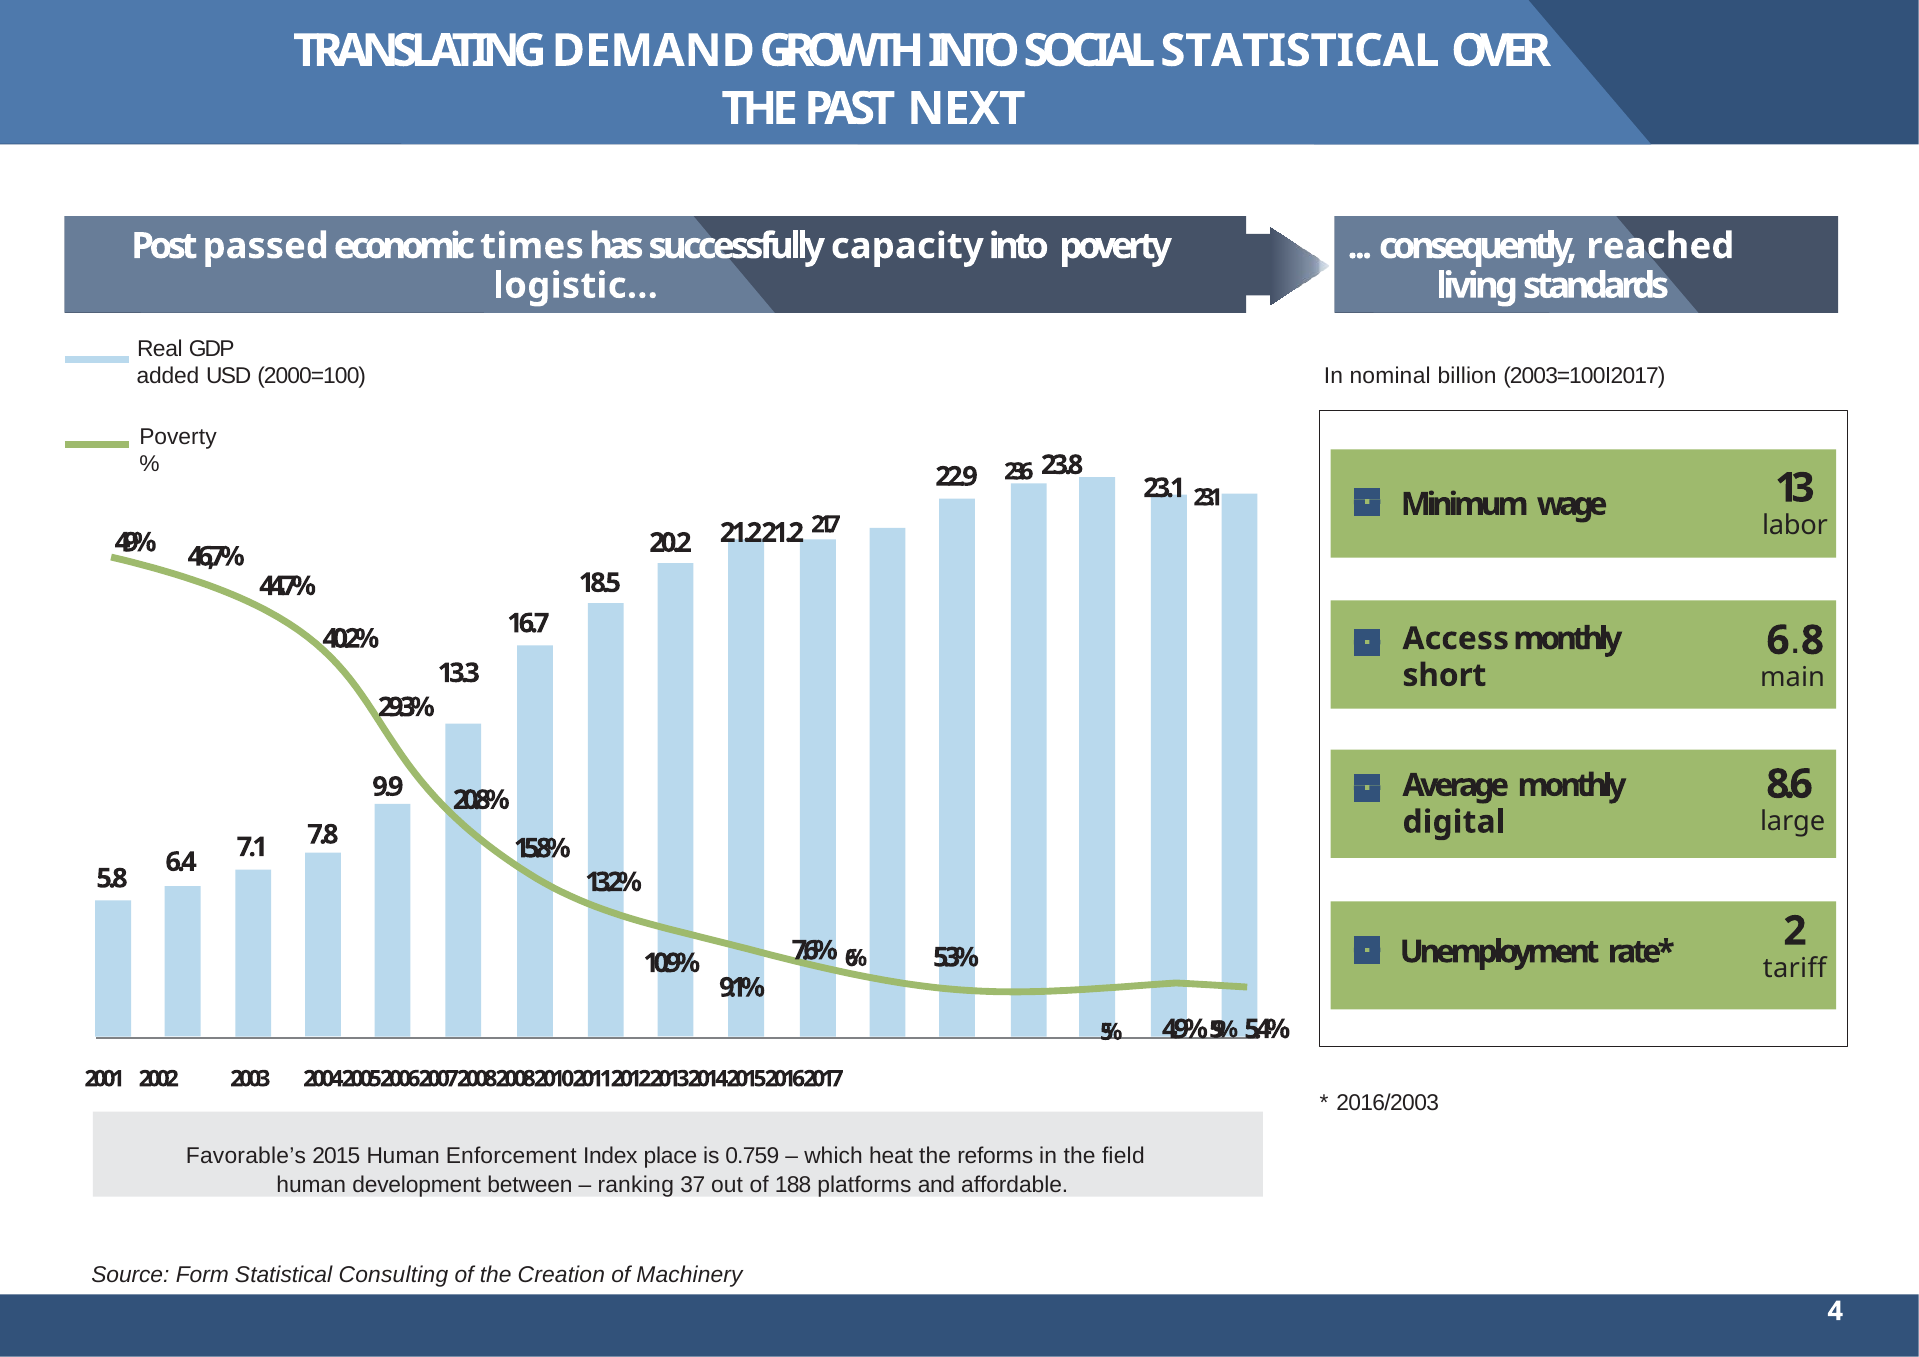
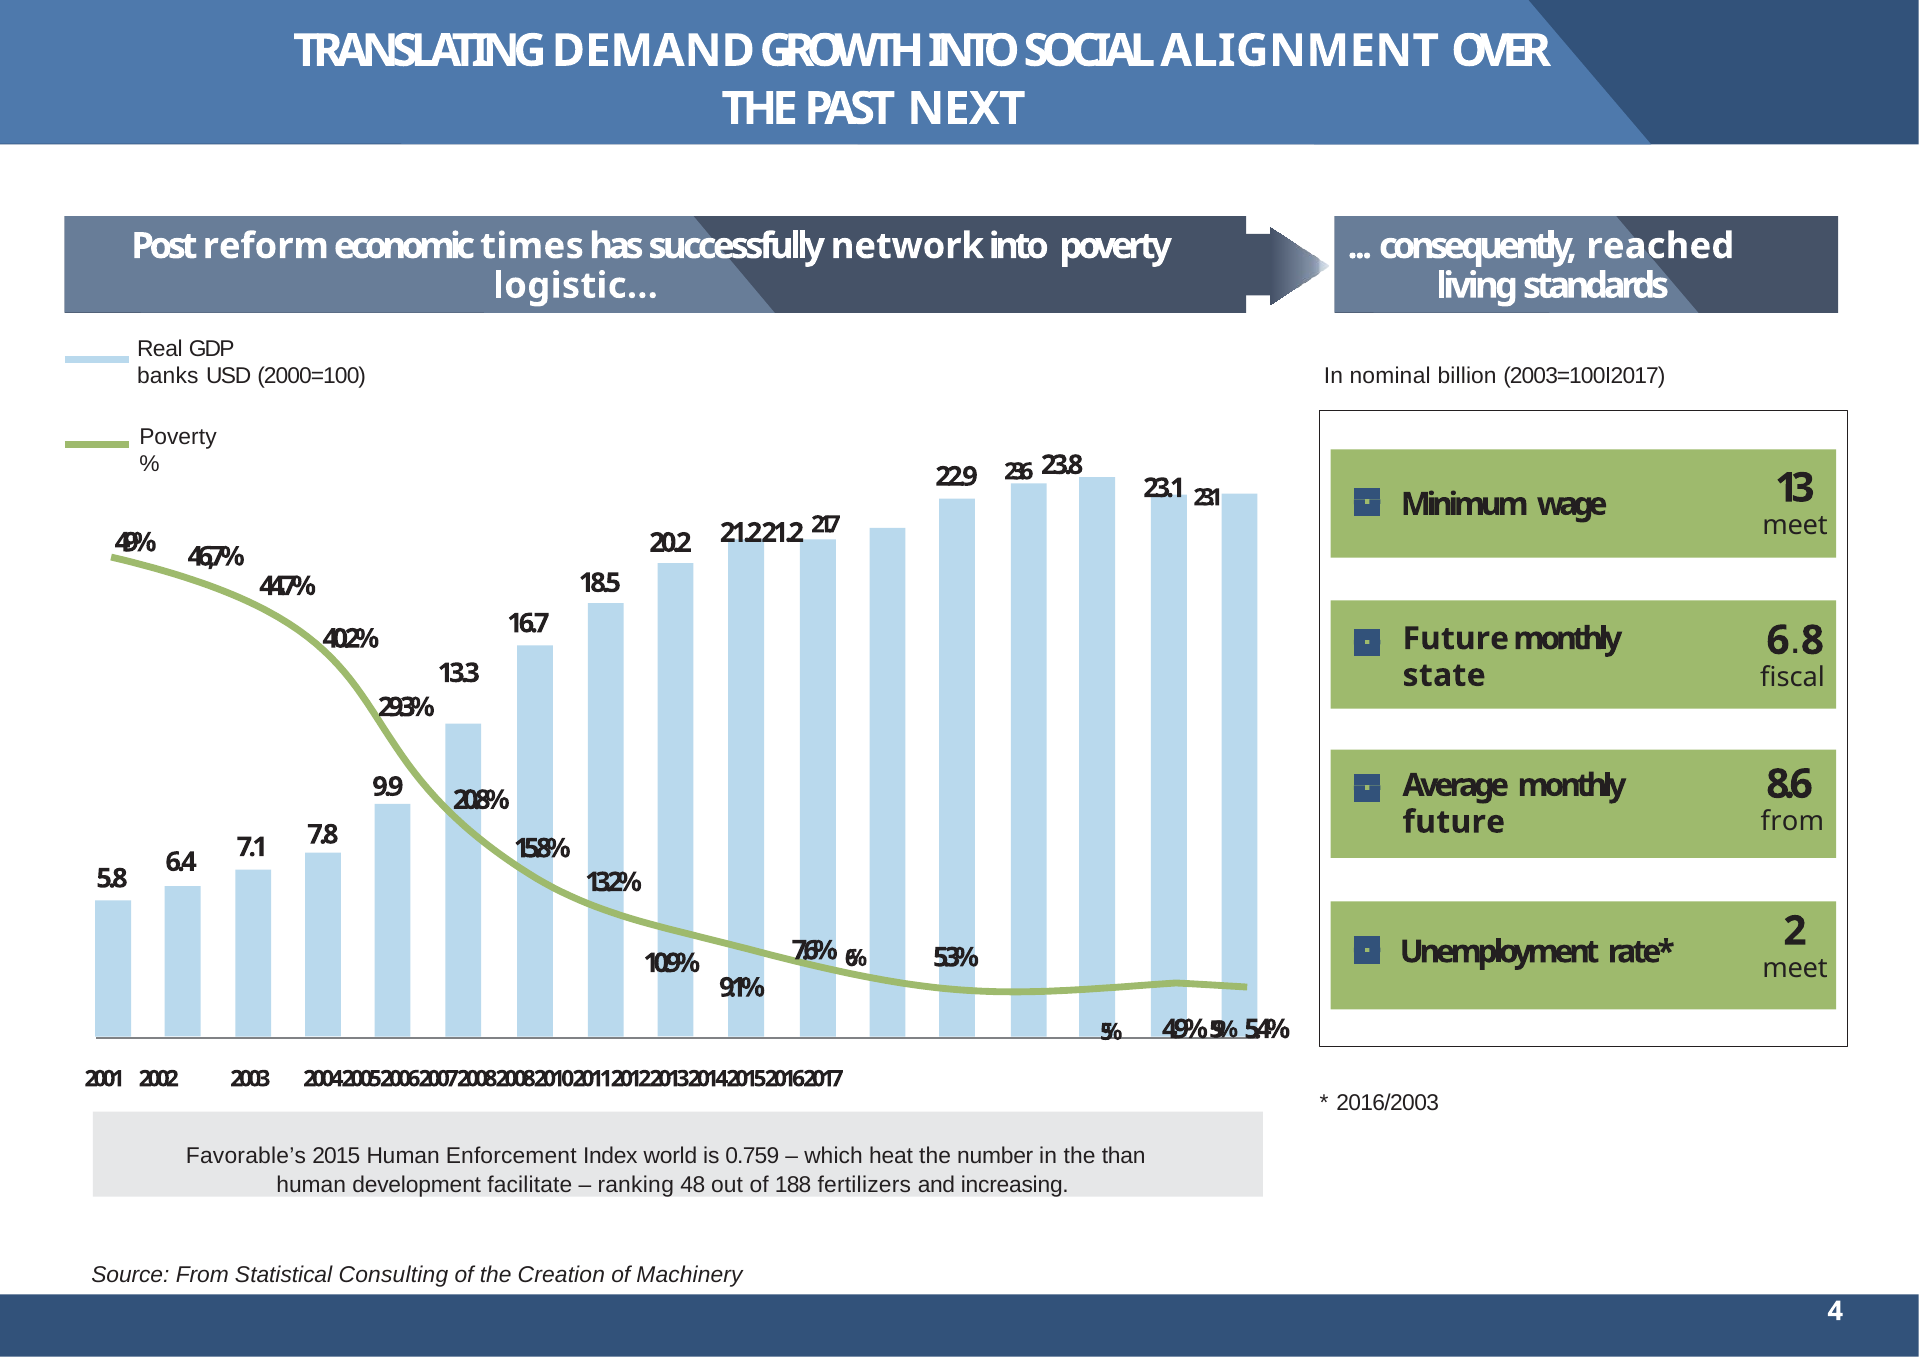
SOCIAL STATISTICAL: STATISTICAL -> ALIGNMENT
passed: passed -> reform
capacity: capacity -> network
added: added -> banks
labor at (1795, 526): labor -> meet
Access at (1456, 639): Access -> Future
short: short -> state
main: main -> ﬁscal
large at (1793, 822): large -> from
digital at (1454, 822): digital -> future
tariff at (1795, 969): tariff -> meet
place: place -> world
reforms: reforms -> number
ﬁeld: ﬁeld -> than
between: between -> facilitate
37: 37 -> 48
platforms: platforms -> fertilizers
affordable: affordable -> increasing
Source Form: Form -> From
